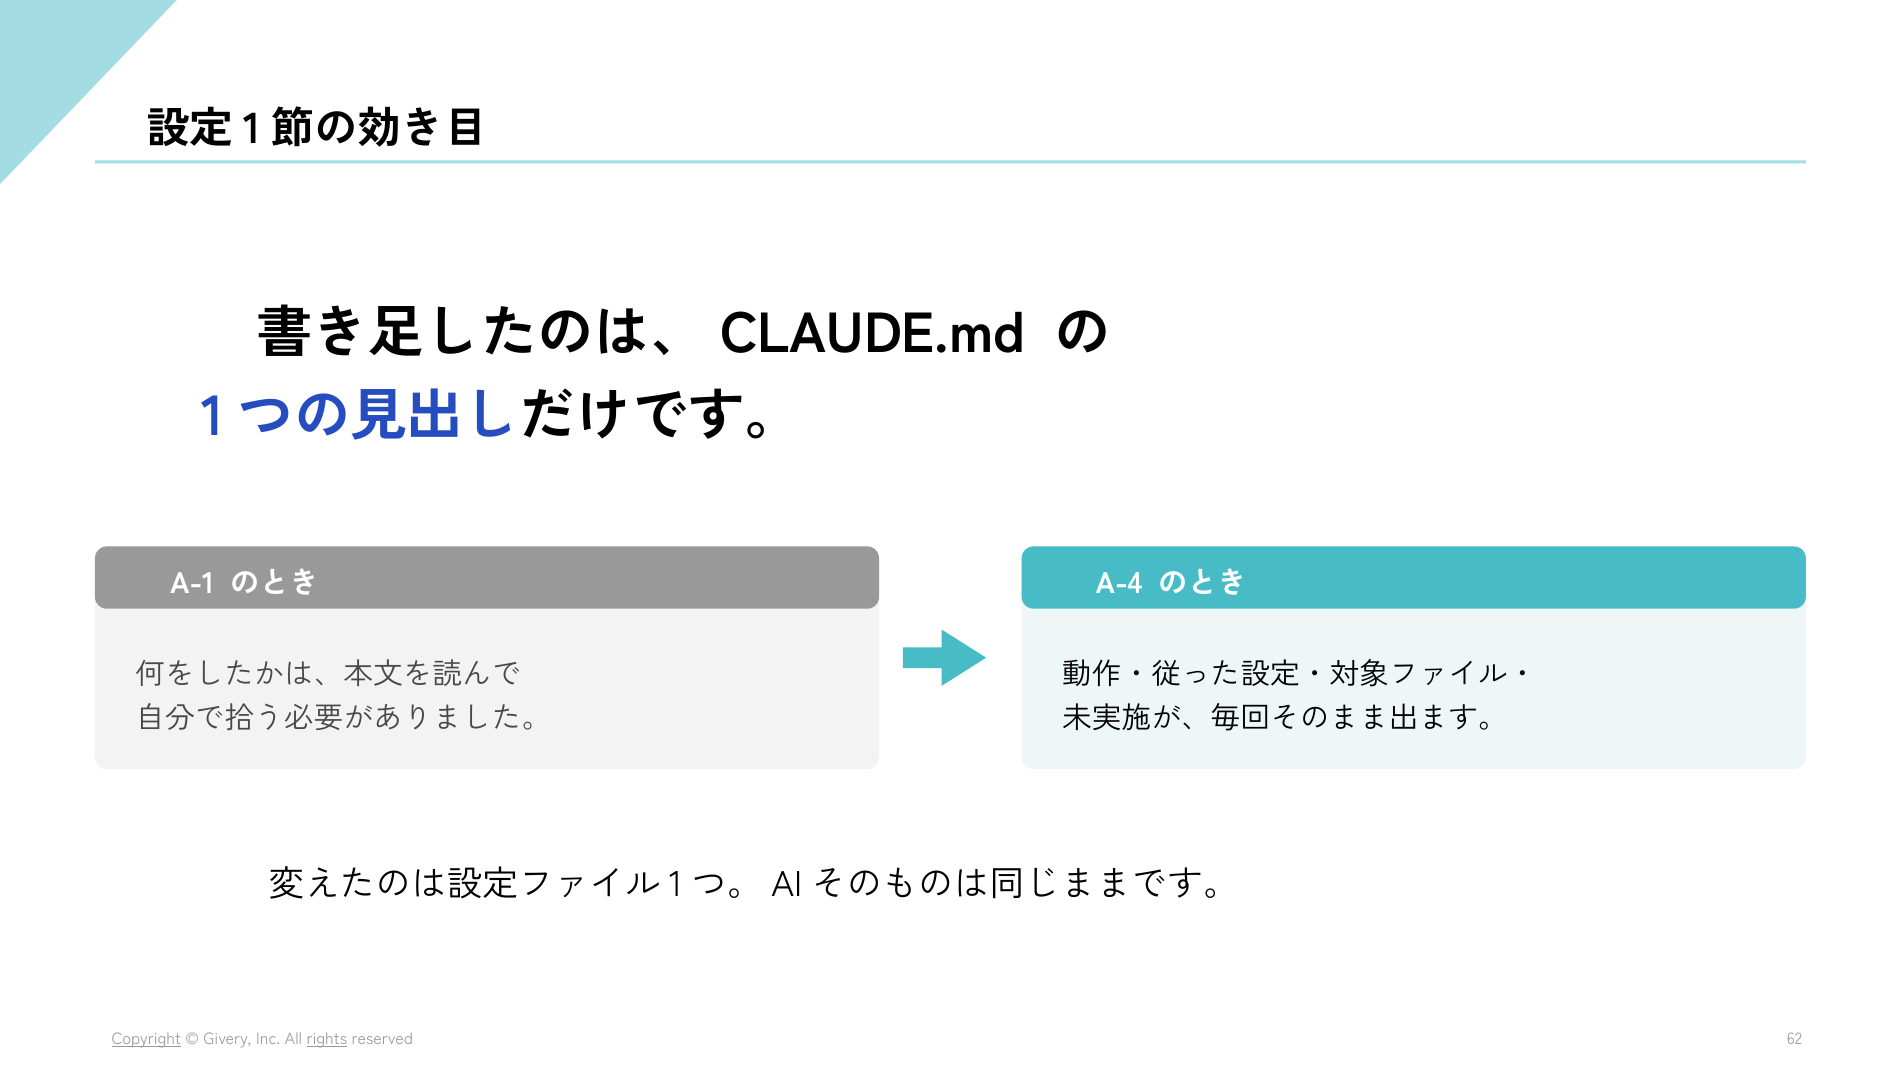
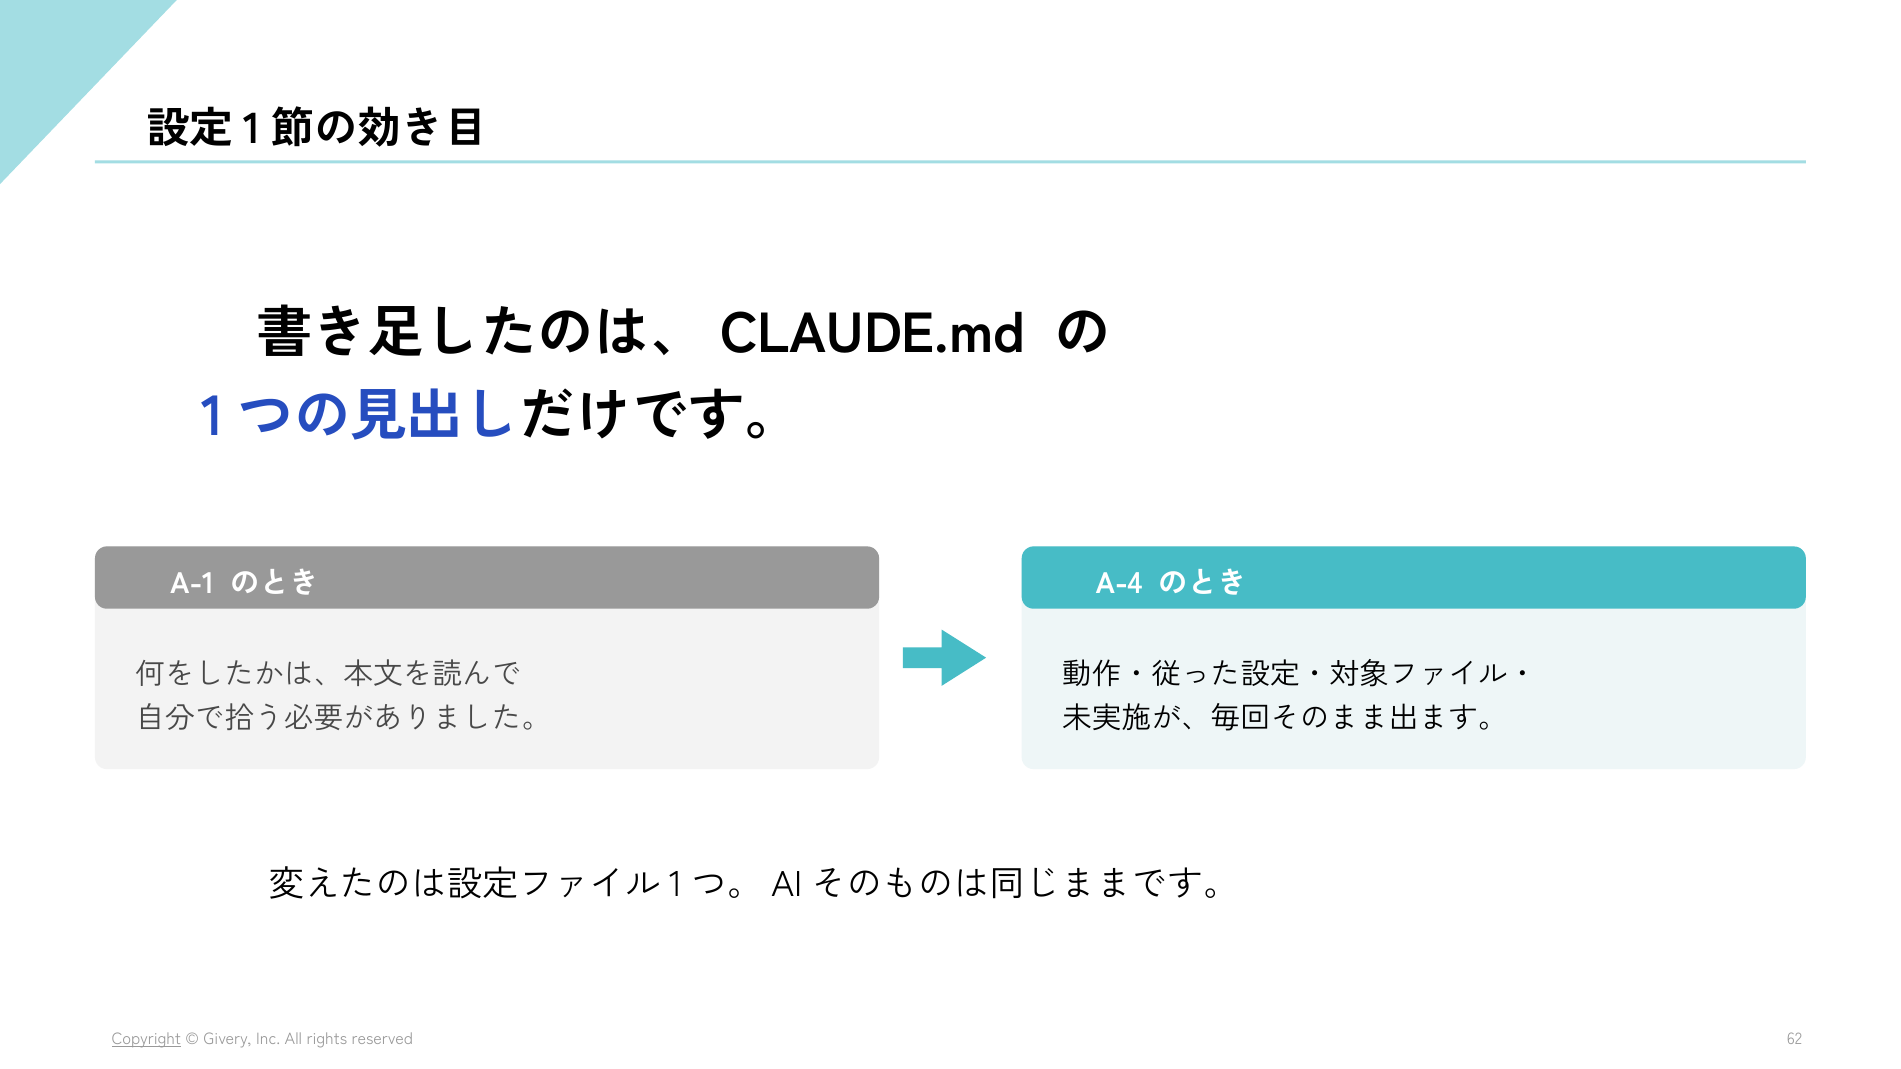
rights underline: present -> none
